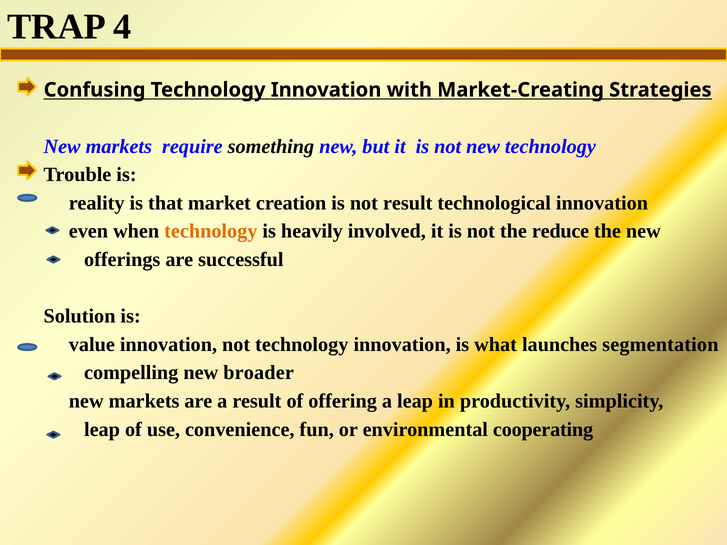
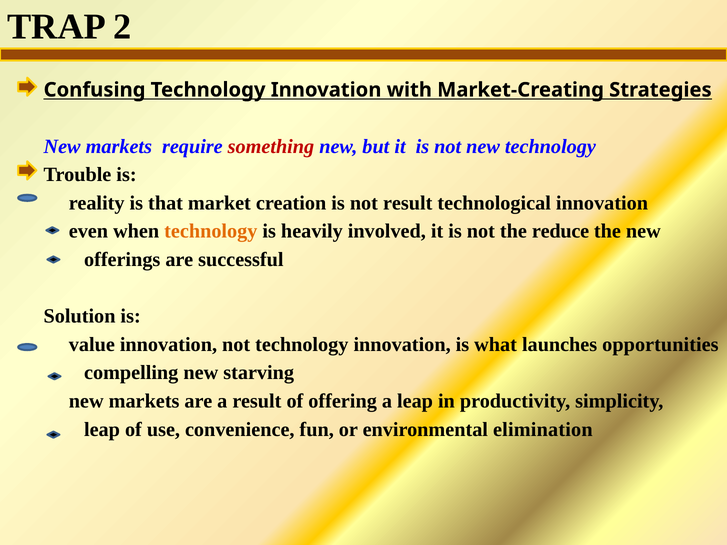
4: 4 -> 2
something colour: black -> red
segmentation: segmentation -> opportunities
broader: broader -> starving
cooperating: cooperating -> elimination
